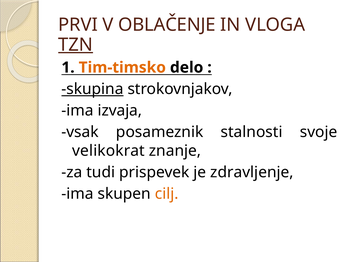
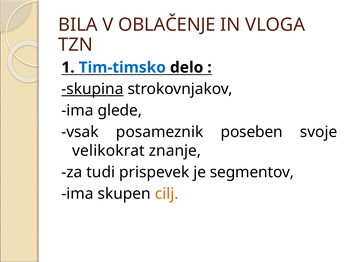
PRVI: PRVI -> BILA
TZN underline: present -> none
Tim-timsko colour: orange -> blue
izvaja: izvaja -> glede
stalnosti: stalnosti -> poseben
zdravljenje: zdravljenje -> segmentov
